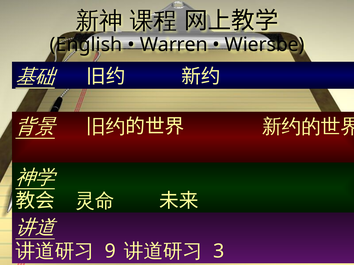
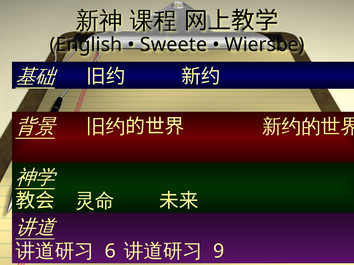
Warren: Warren -> Sweete
9: 9 -> 6
3: 3 -> 9
